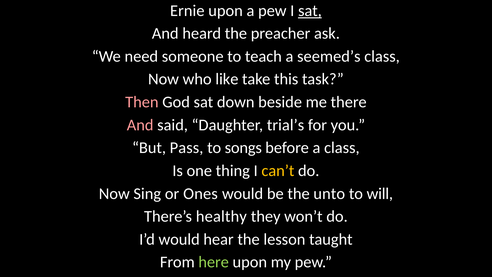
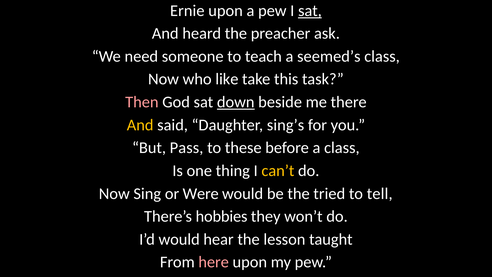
down underline: none -> present
And at (140, 125) colour: pink -> yellow
trial’s: trial’s -> sing’s
songs: songs -> these
Ones: Ones -> Were
unto: unto -> tried
will: will -> tell
healthy: healthy -> hobbies
here colour: light green -> pink
